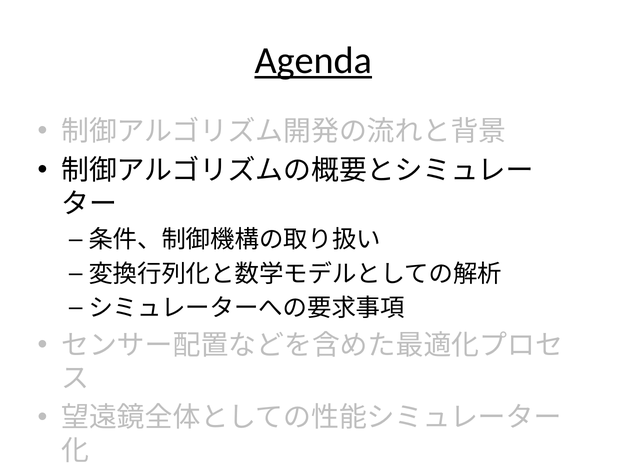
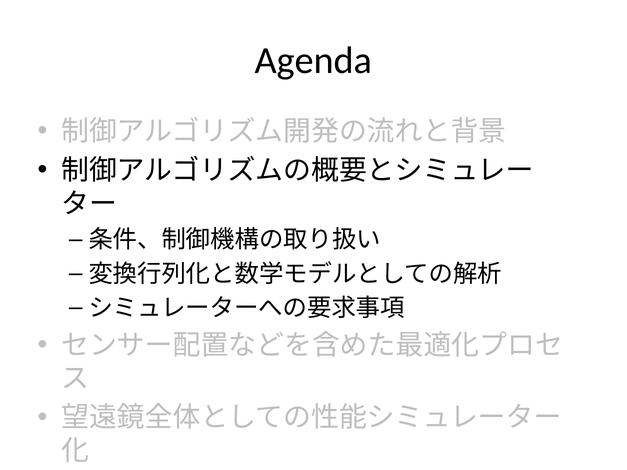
Agenda underline: present -> none
